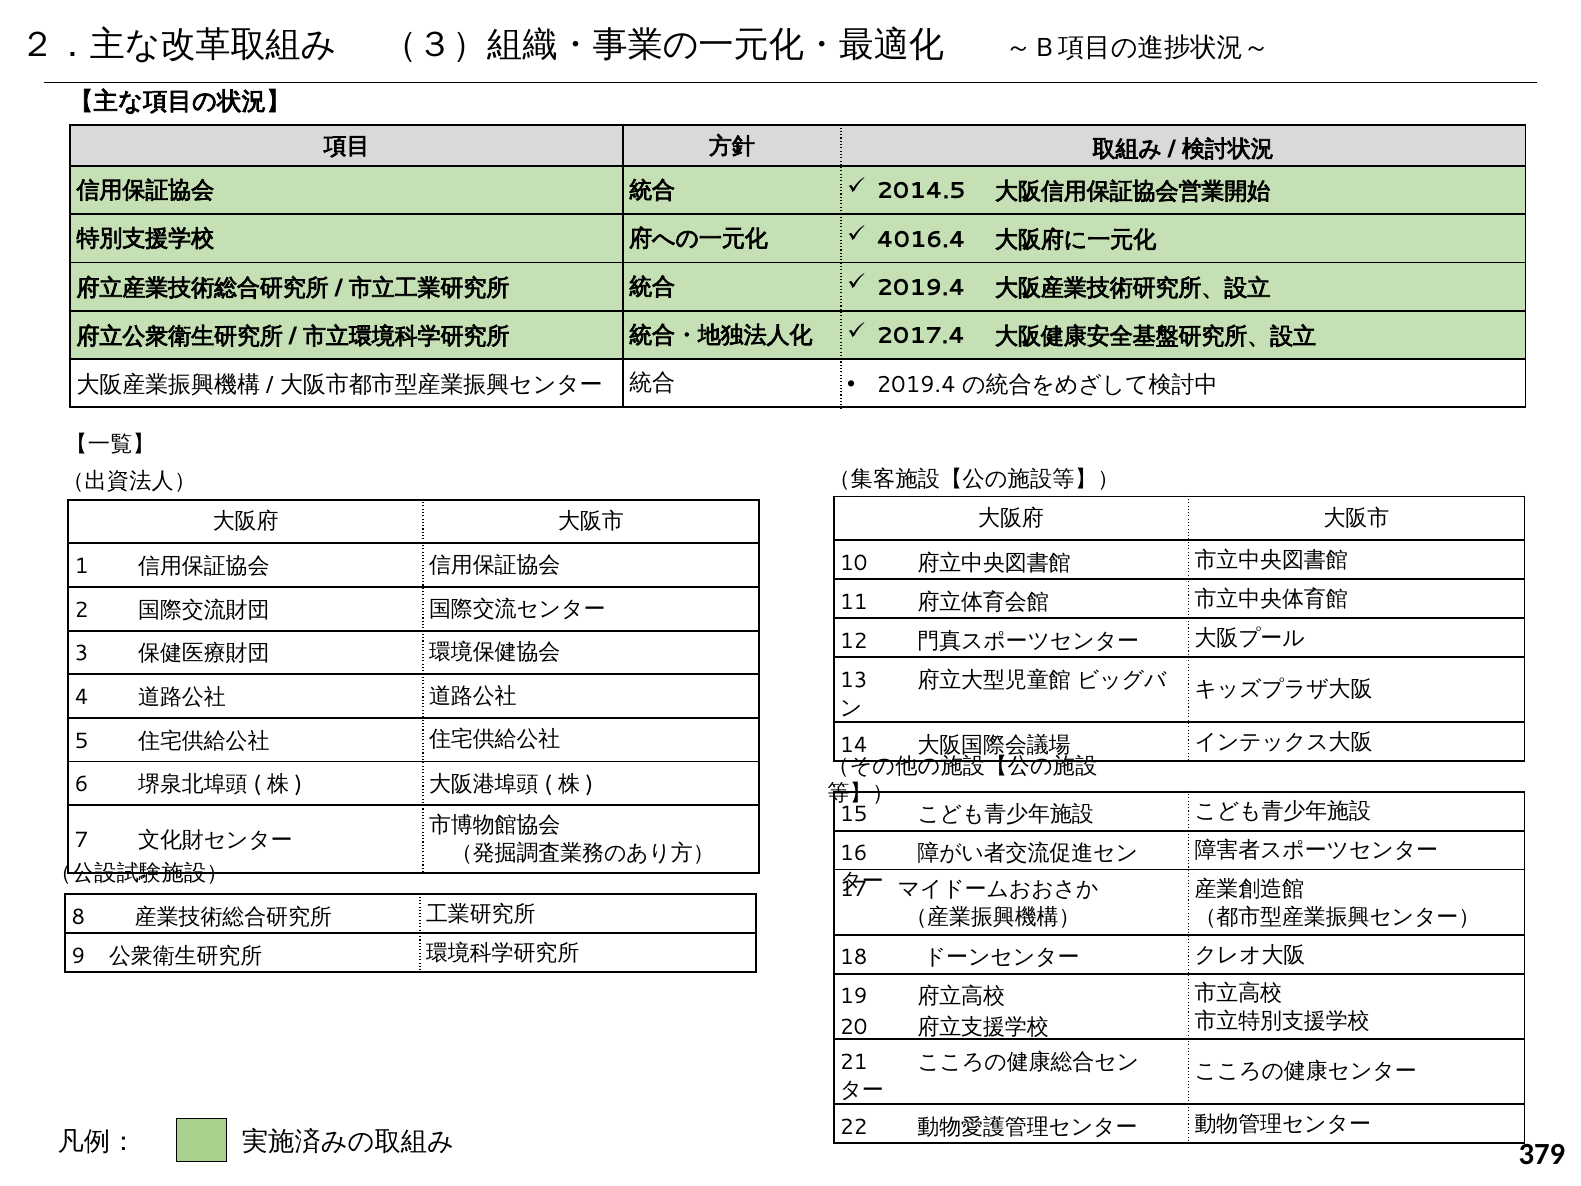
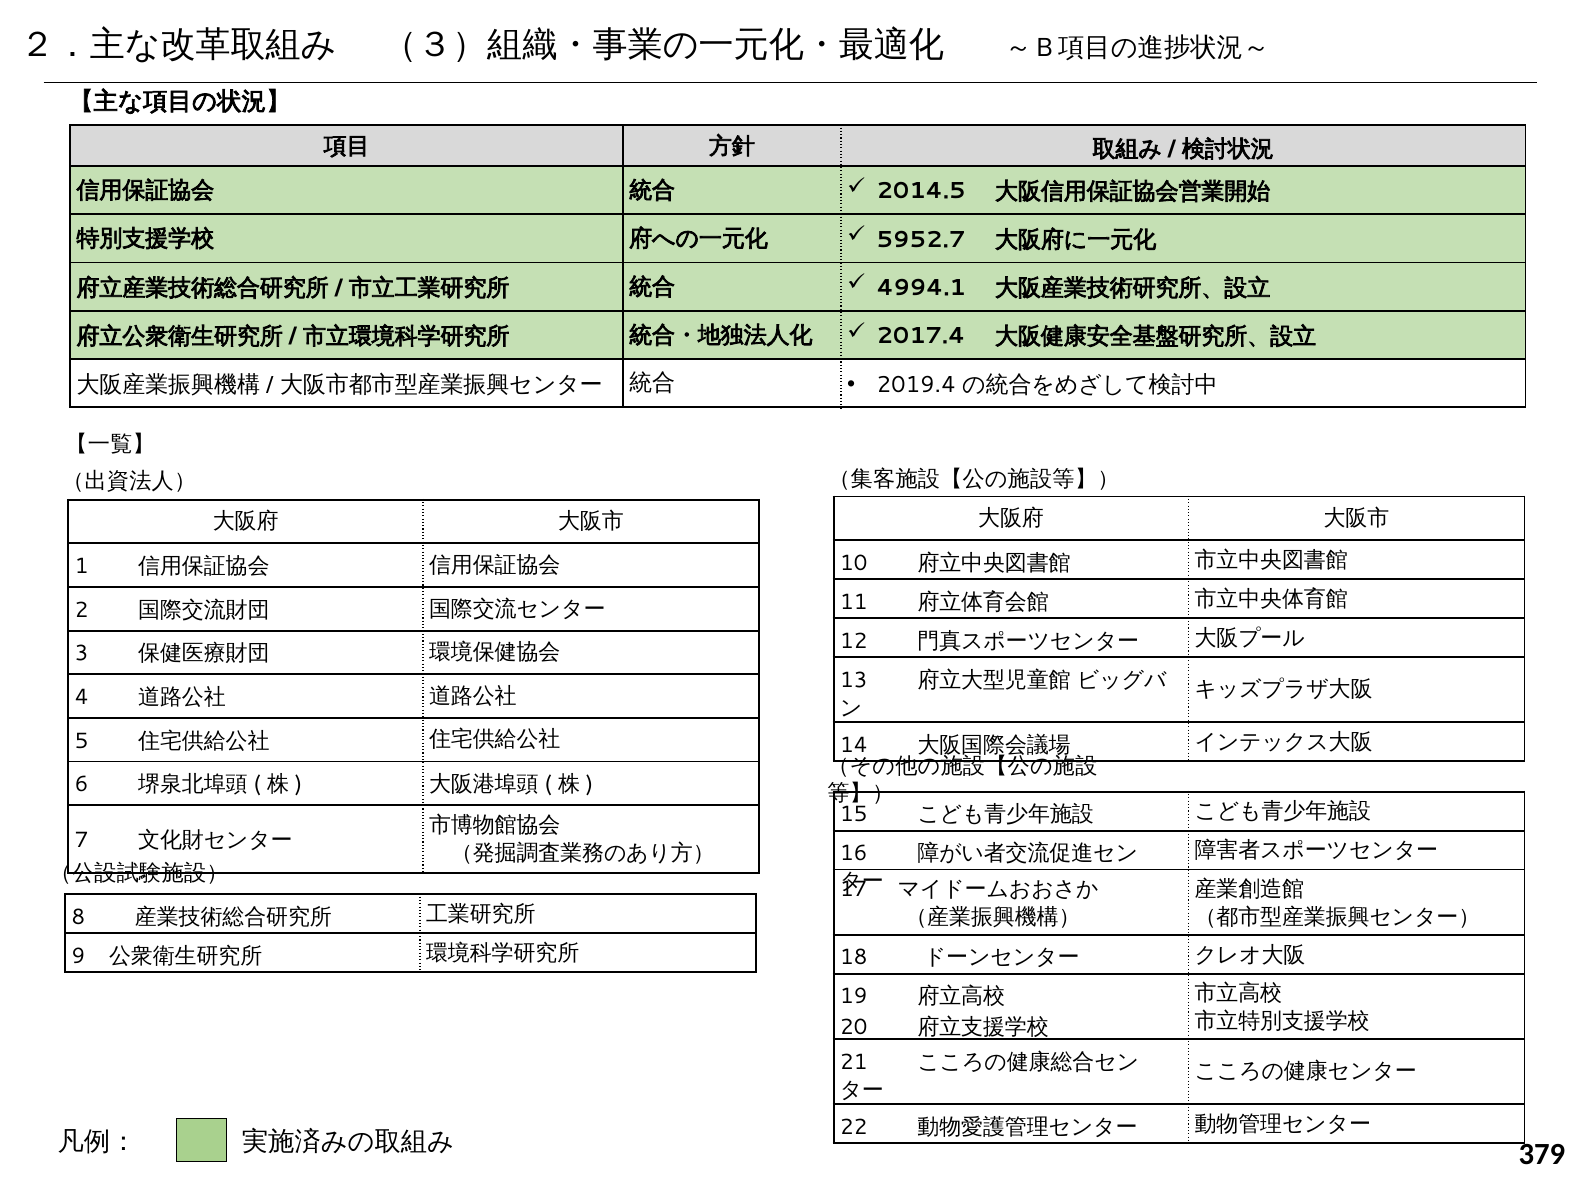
4016.4: 4016.4 -> 5952.7
2019.4 at (921, 288): 2019.4 -> 4994.1
